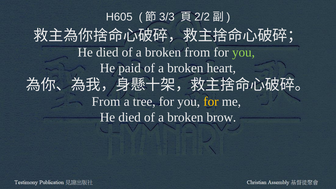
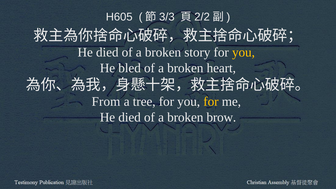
broken from: from -> story
you at (243, 52) colour: light green -> yellow
paid: paid -> bled
